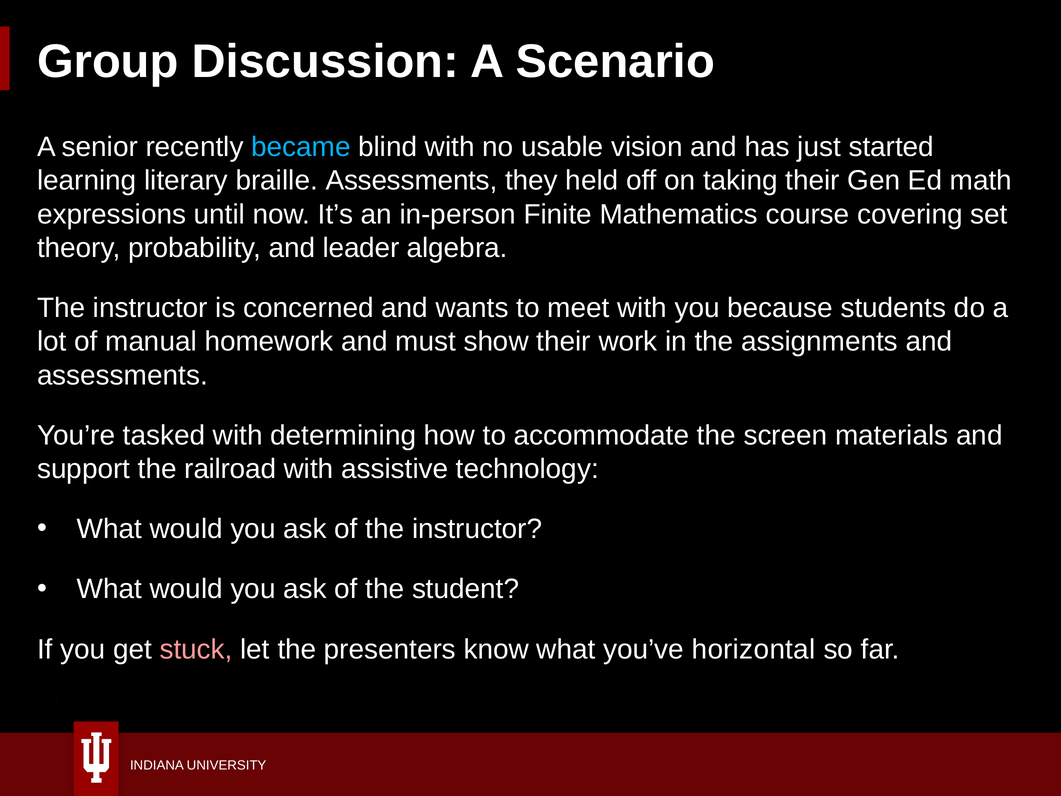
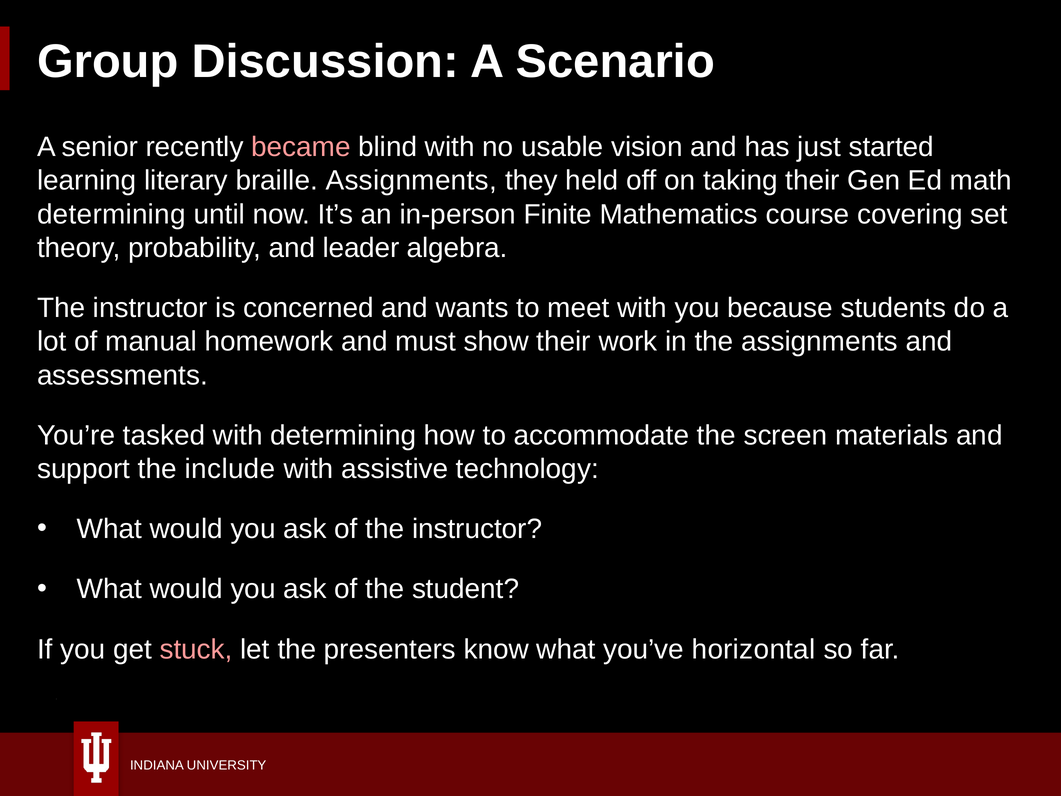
became colour: light blue -> pink
braille Assessments: Assessments -> Assignments
expressions at (112, 214): expressions -> determining
railroad: railroad -> include
